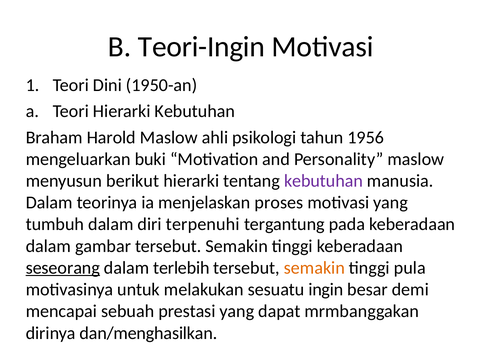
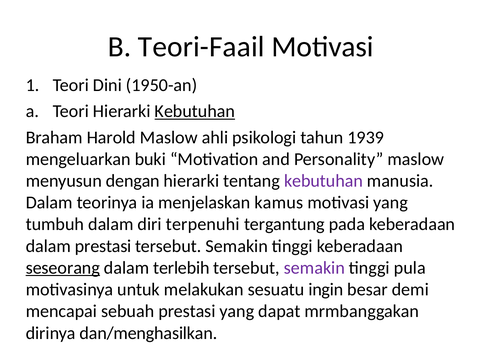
Teori-Ingin: Teori-Ingin -> Teori-Faail
Kebutuhan at (195, 111) underline: none -> present
1956: 1956 -> 1939
berikut: berikut -> dengan
proses: proses -> kamus
dalam gambar: gambar -> prestasi
semakin at (314, 267) colour: orange -> purple
